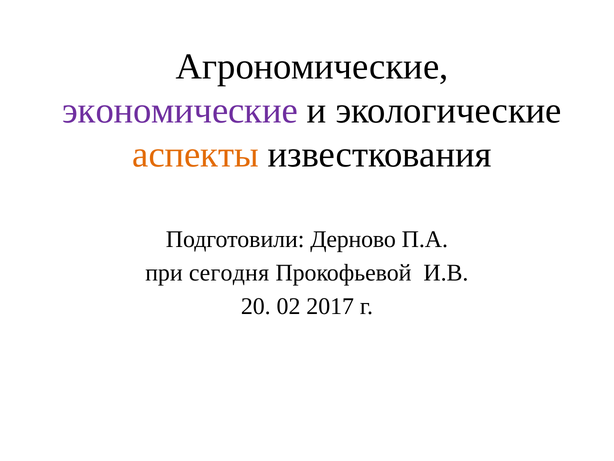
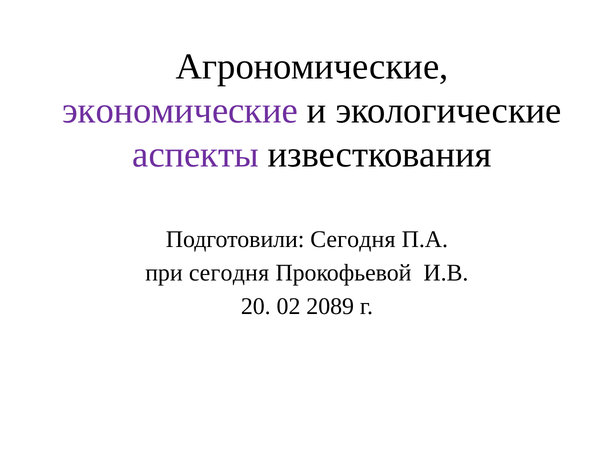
аспекты colour: orange -> purple
Подготовили Дерново: Дерново -> Сегодня
2017: 2017 -> 2089
